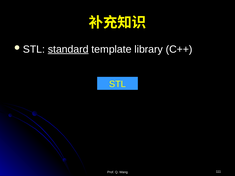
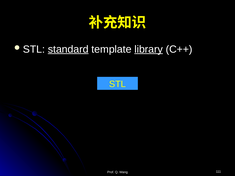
library underline: none -> present
